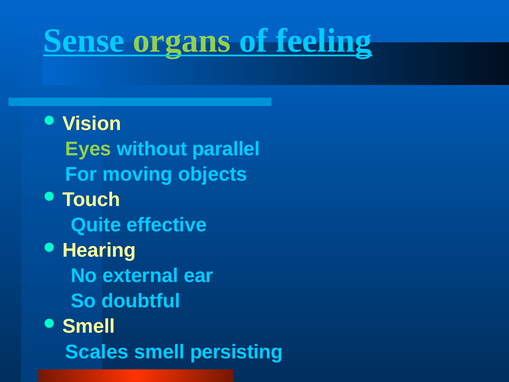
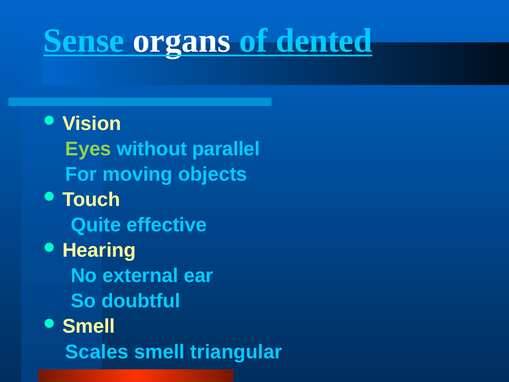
organs colour: light green -> white
feeling: feeling -> dented
persisting: persisting -> triangular
